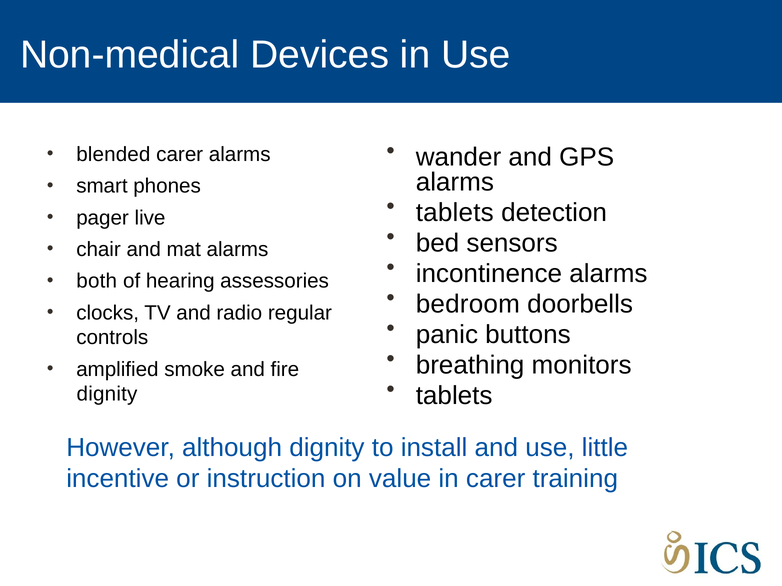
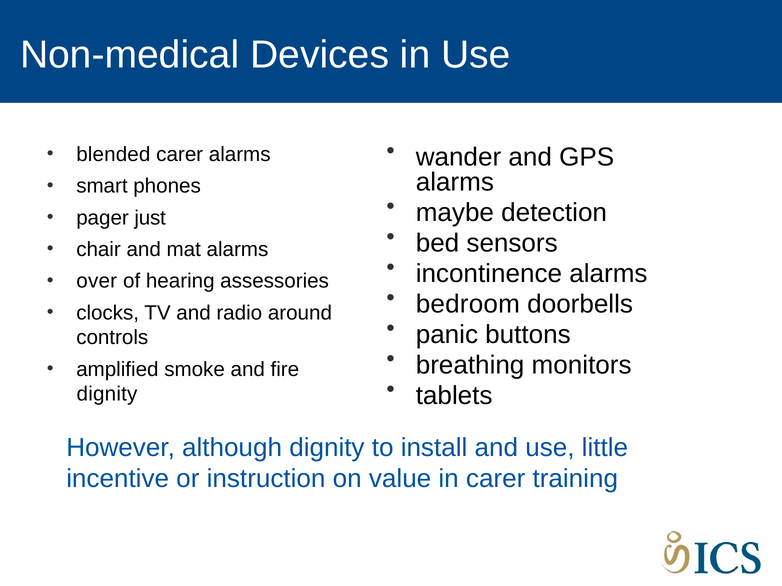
tablets at (455, 213): tablets -> maybe
live: live -> just
both: both -> over
regular: regular -> around
